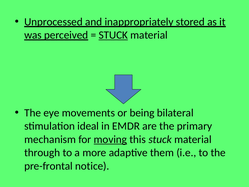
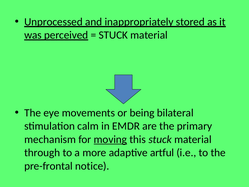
STUCK at (113, 35) underline: present -> none
ideal: ideal -> calm
them: them -> artful
